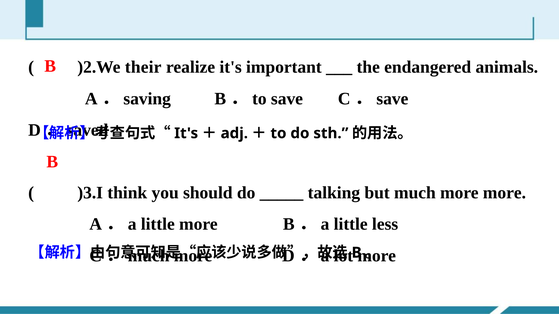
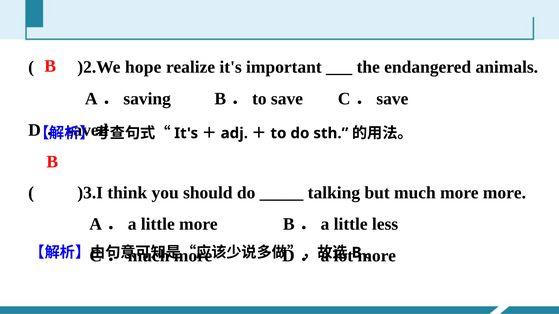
their: their -> hope
